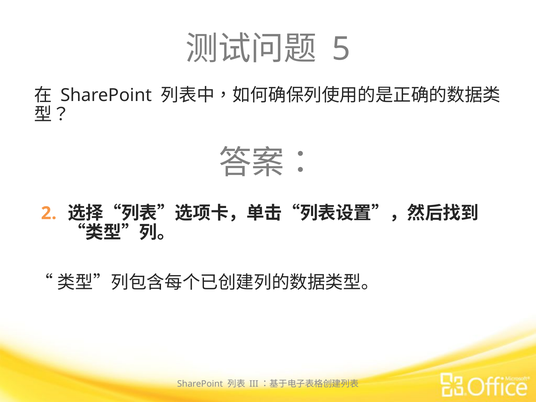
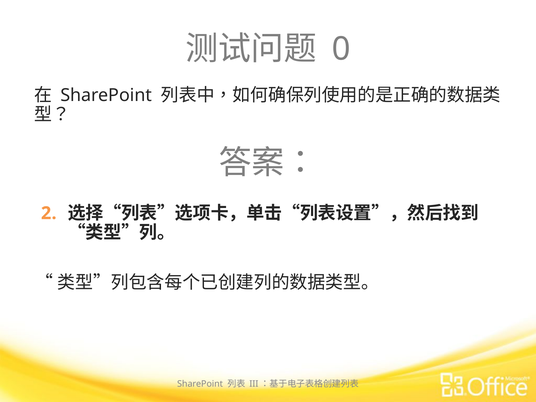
5: 5 -> 0
